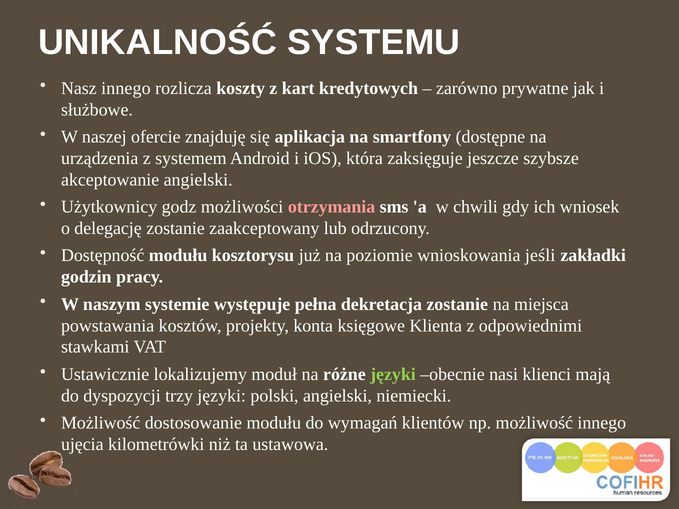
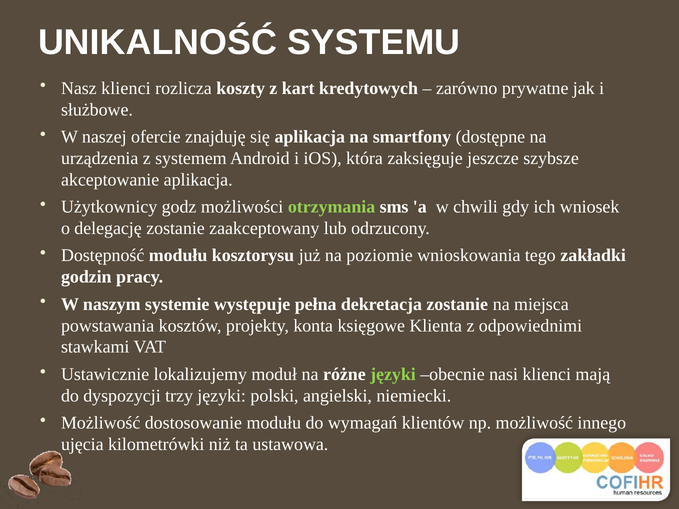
Nasz innego: innego -> klienci
akceptowanie angielski: angielski -> aplikacja
otrzymania colour: pink -> light green
jeśli: jeśli -> tego
